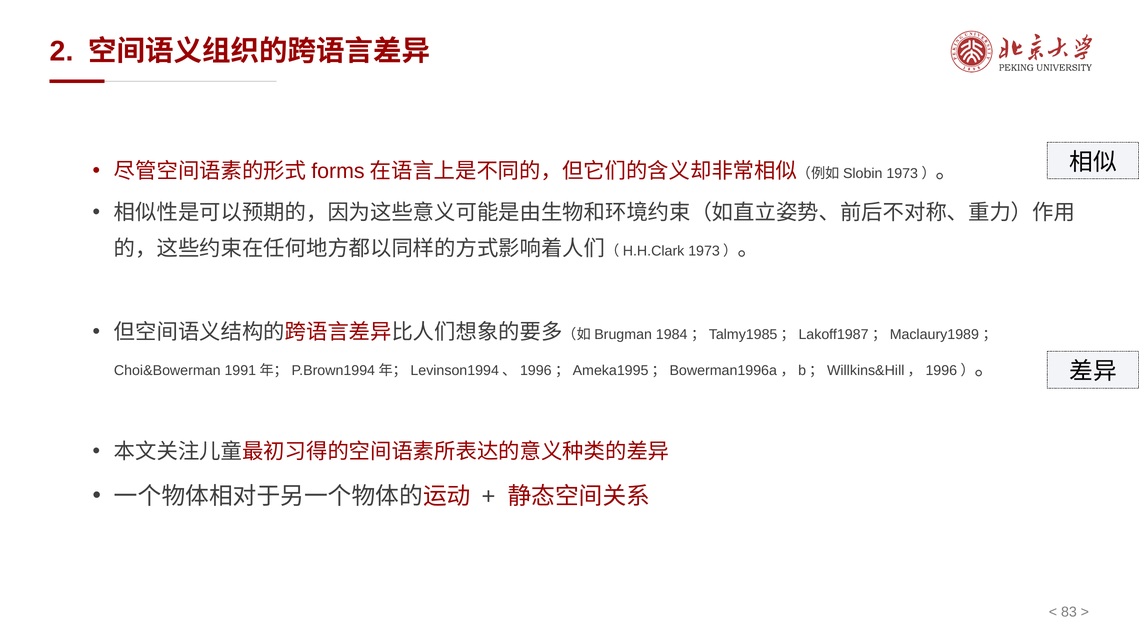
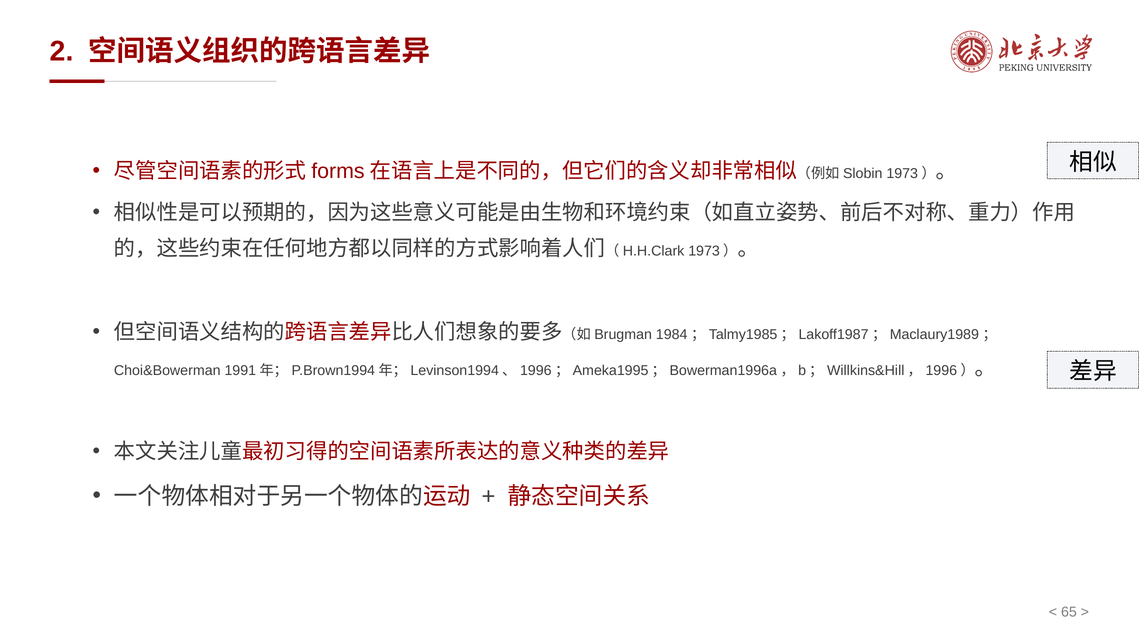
83: 83 -> 65
